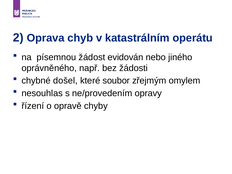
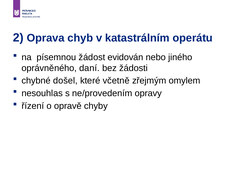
např: např -> daní
soubor: soubor -> včetně
